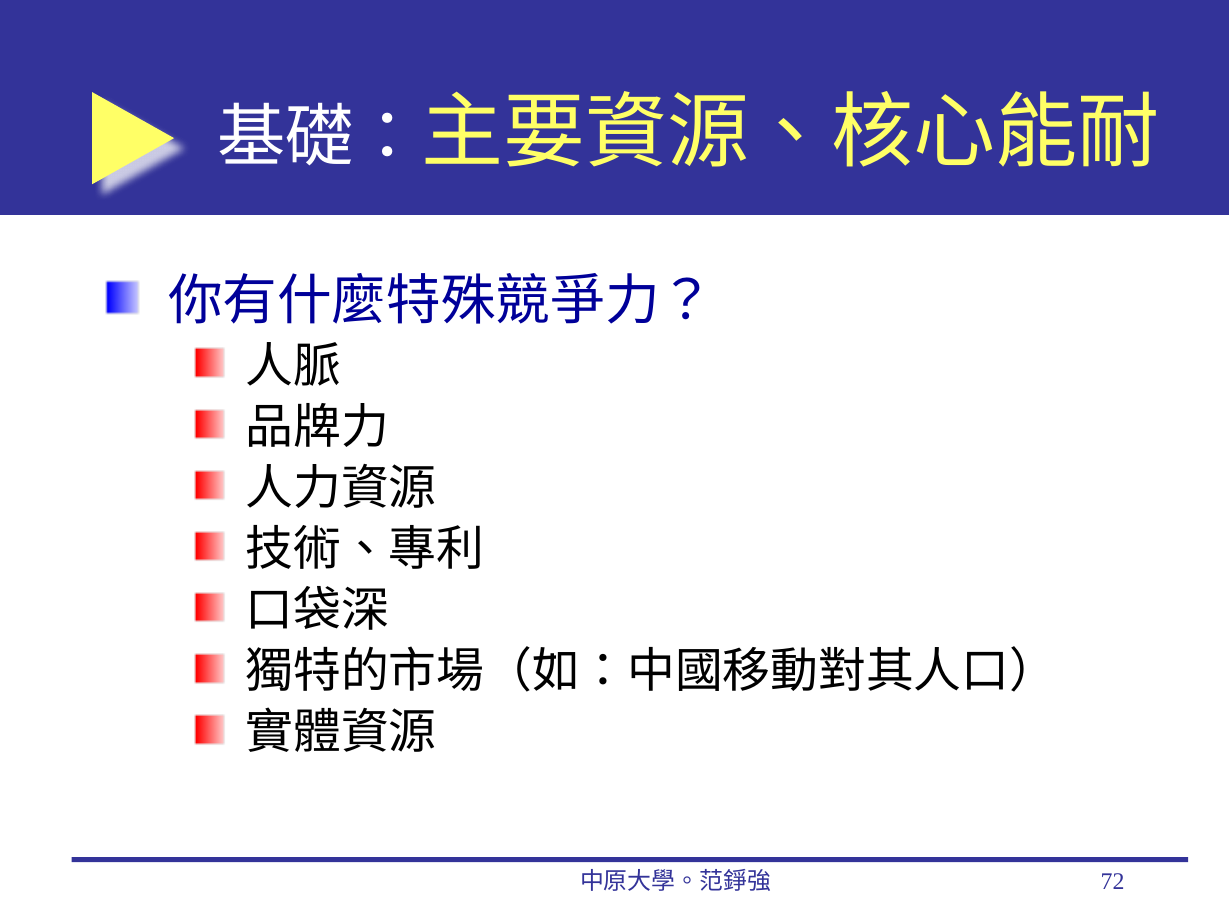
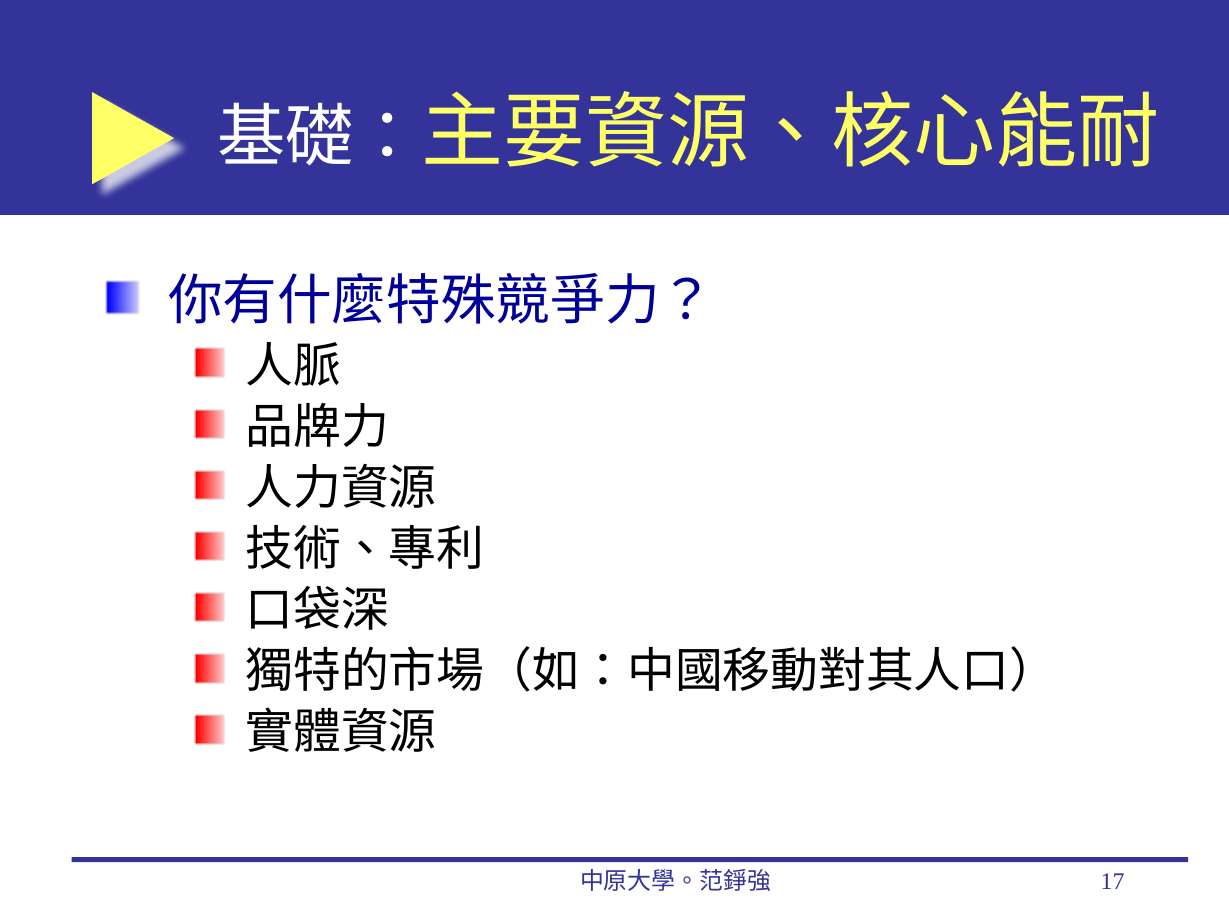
72: 72 -> 17
